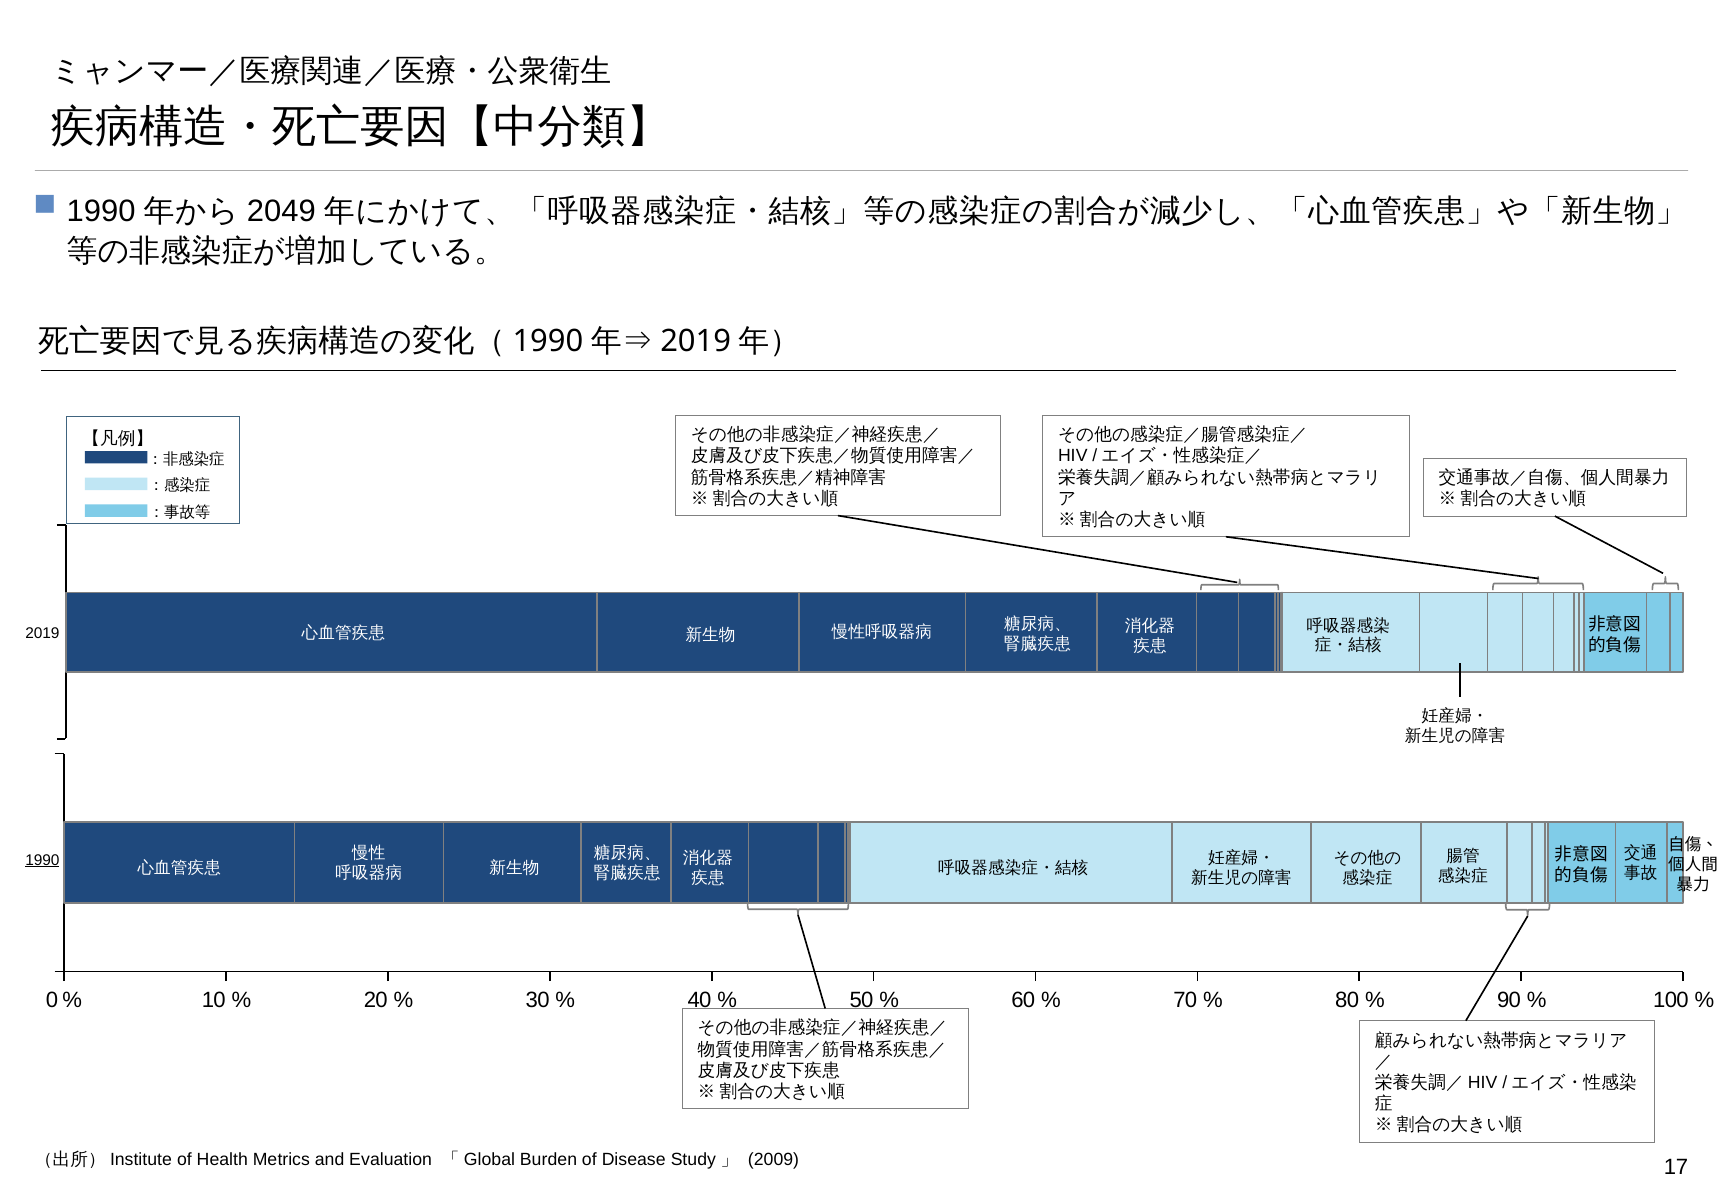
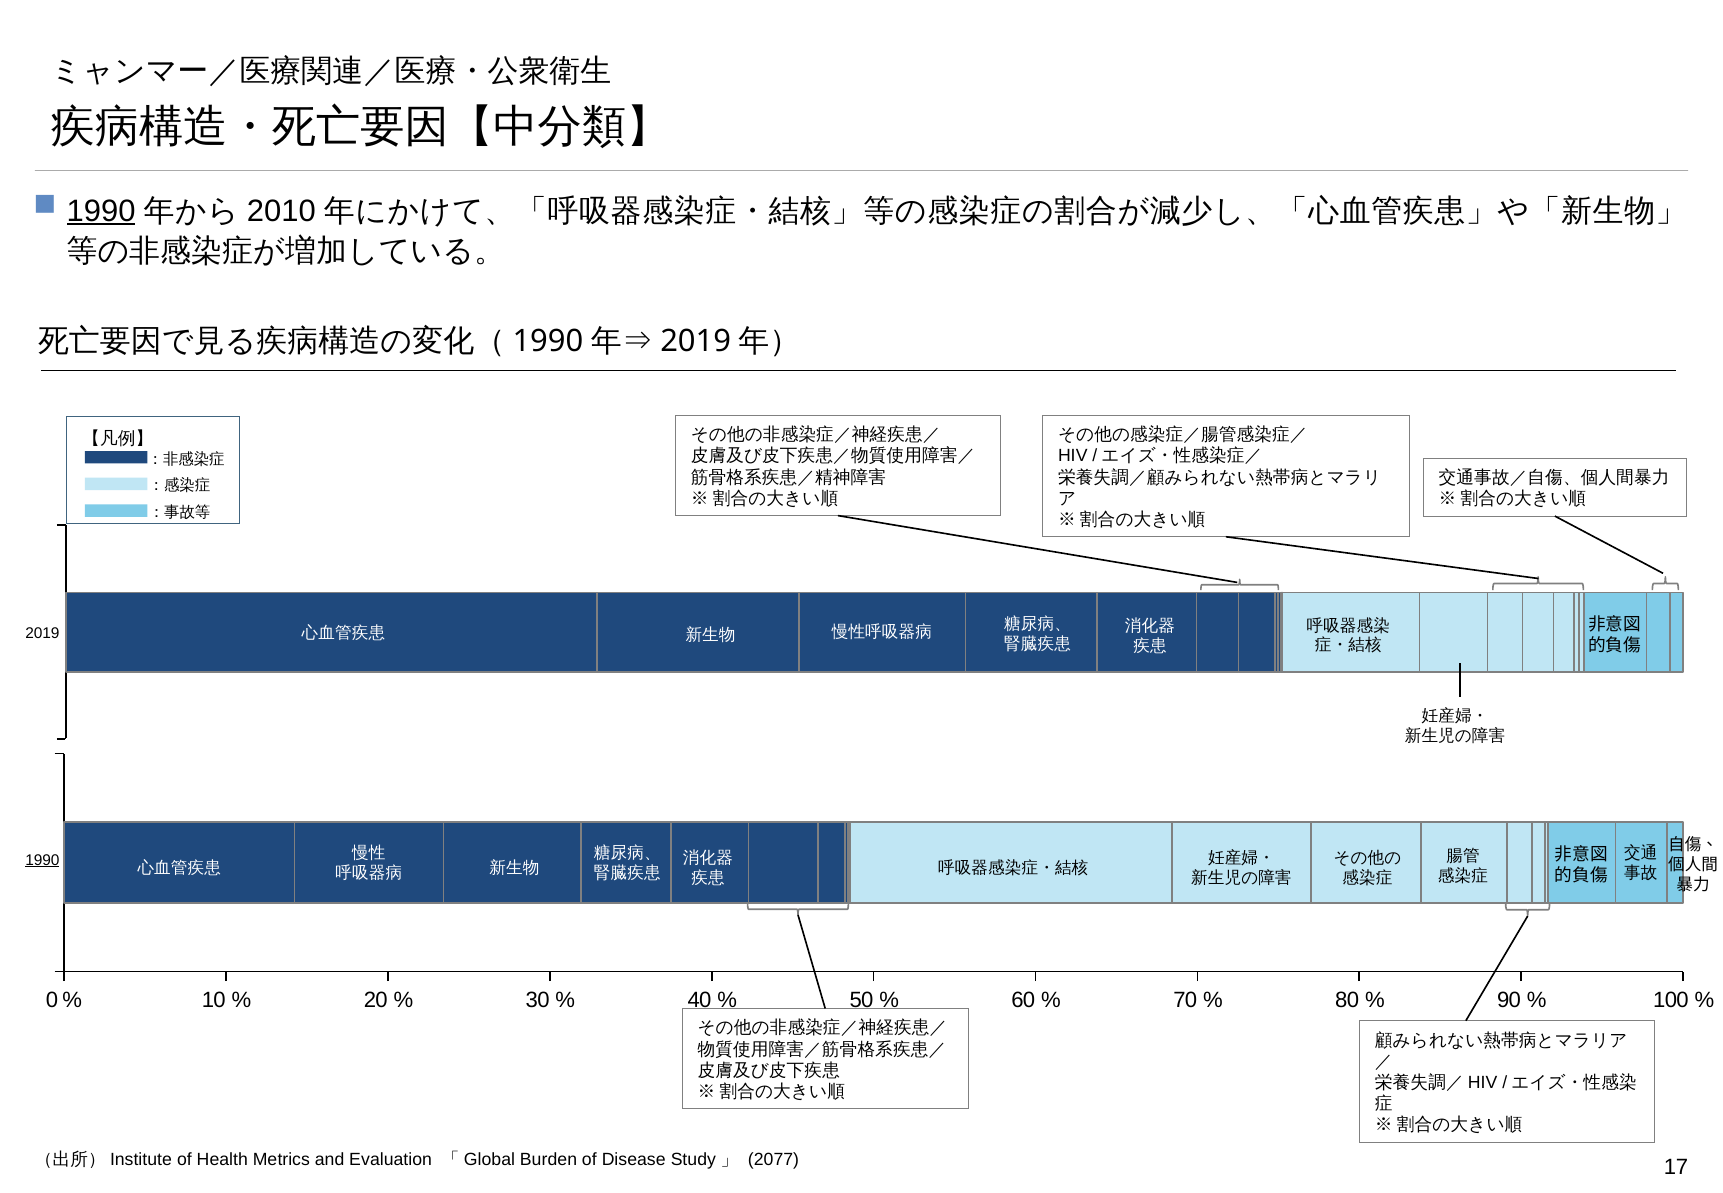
1990 at (101, 211) underline: none -> present
2049: 2049 -> 2010
2009: 2009 -> 2077
